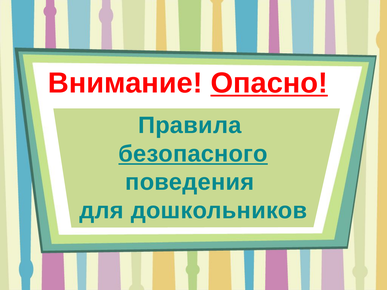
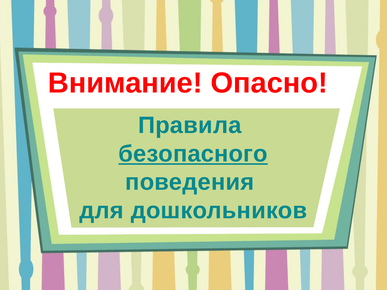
Опасно underline: present -> none
